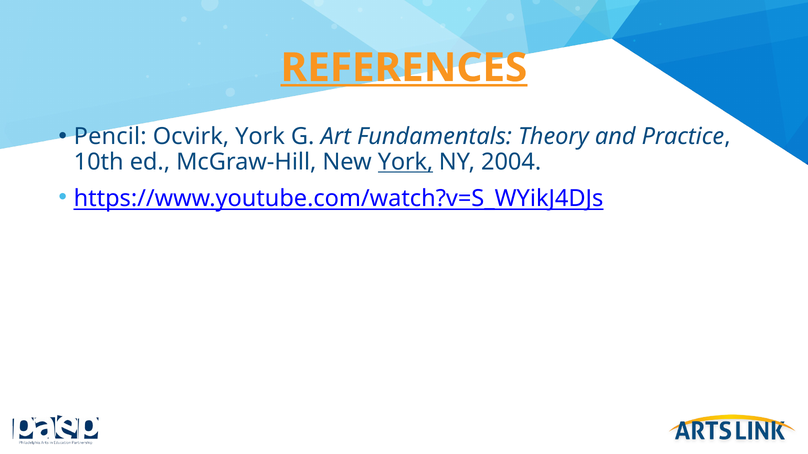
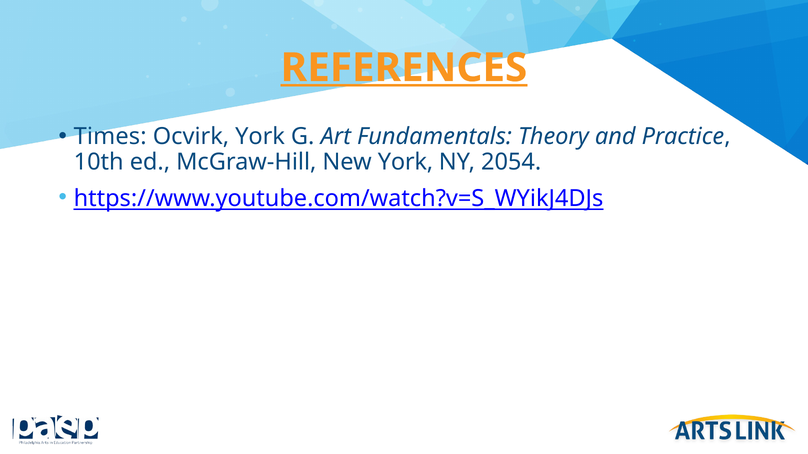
Pencil: Pencil -> Times
York at (405, 162) underline: present -> none
2004: 2004 -> 2054
